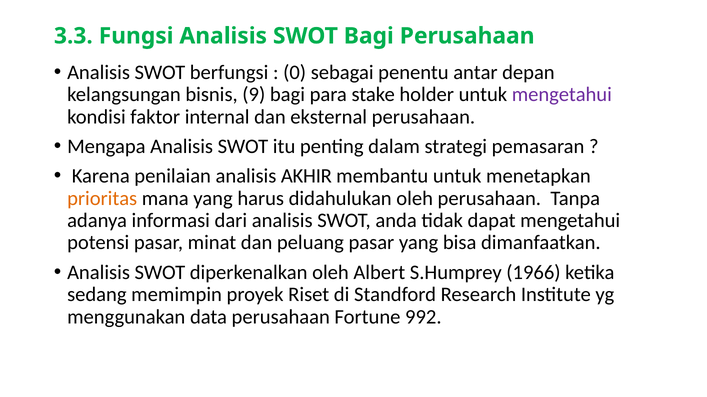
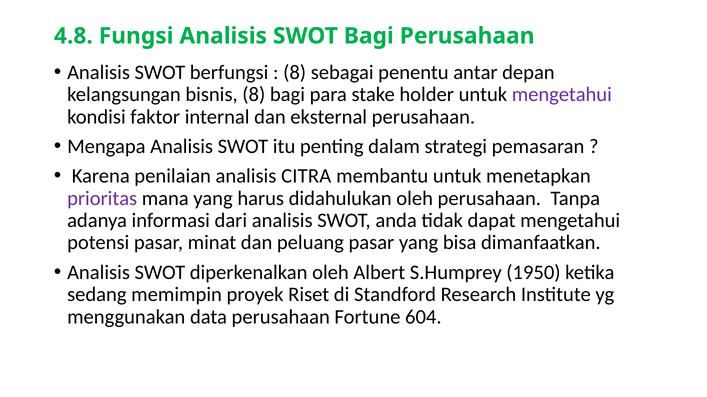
3.3: 3.3 -> 4.8
0 at (295, 72): 0 -> 8
bisnis 9: 9 -> 8
AKHIR: AKHIR -> CITRA
prioritas colour: orange -> purple
1966: 1966 -> 1950
992: 992 -> 604
